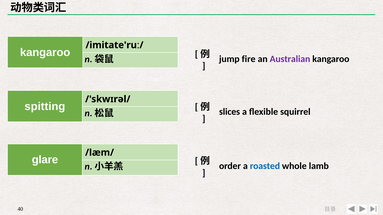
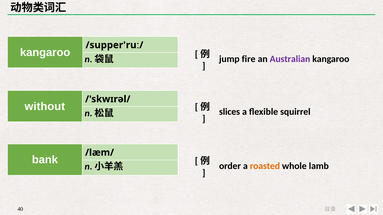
/imitate'ruː/: /imitate'ruː/ -> /supper'ruː/
spitting: spitting -> without
glare: glare -> bank
roasted colour: blue -> orange
